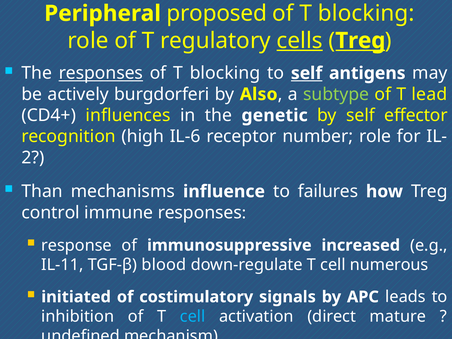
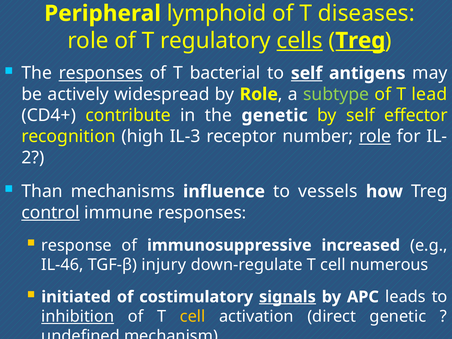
proposed: proposed -> lymphoid
blocking at (366, 13): blocking -> diseases
blocking at (225, 73): blocking -> bacterial
burgdorferi: burgdorferi -> widespread
by Also: Also -> Role
influences: influences -> contribute
IL-6: IL-6 -> IL-3
role at (375, 137) underline: none -> present
failures: failures -> vessels
control underline: none -> present
IL-11: IL-11 -> IL-46
blood: blood -> injury
signals underline: none -> present
inhibition underline: none -> present
cell at (193, 316) colour: light blue -> yellow
direct mature: mature -> genetic
